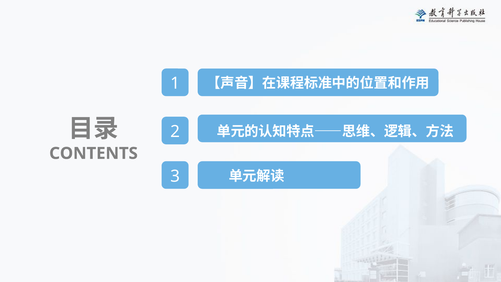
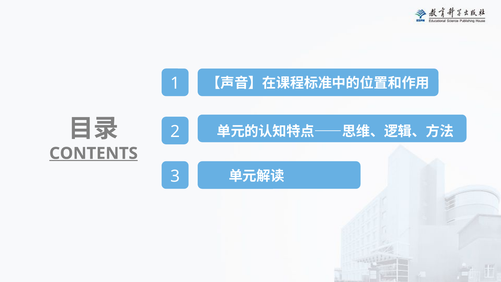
CONTENTS underline: none -> present
